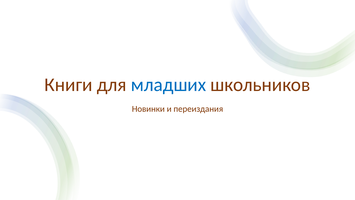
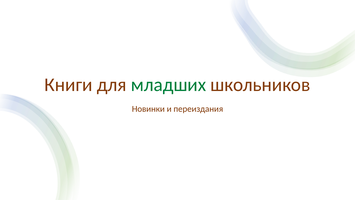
младших colour: blue -> green
